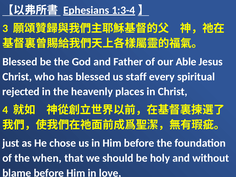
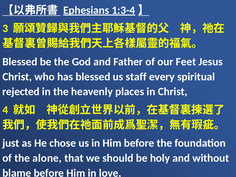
Able: Able -> Feet
when: when -> alone
